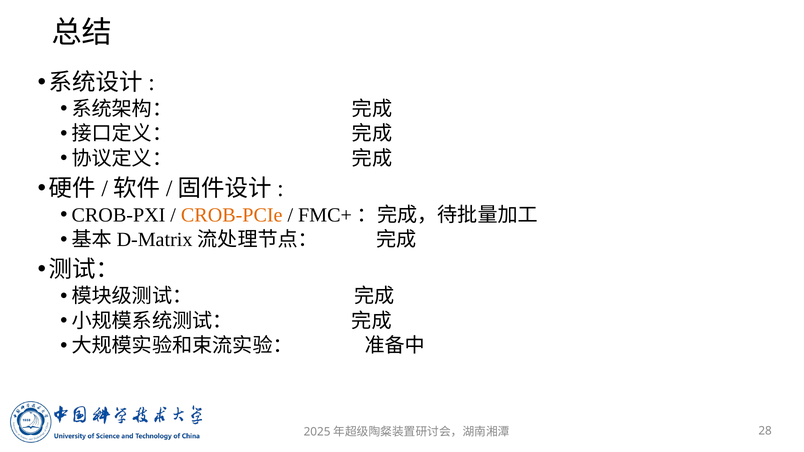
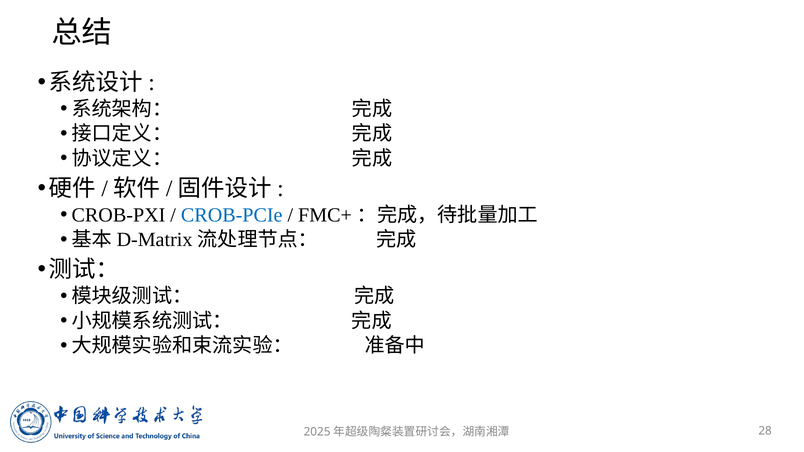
CROB-PCIe colour: orange -> blue
